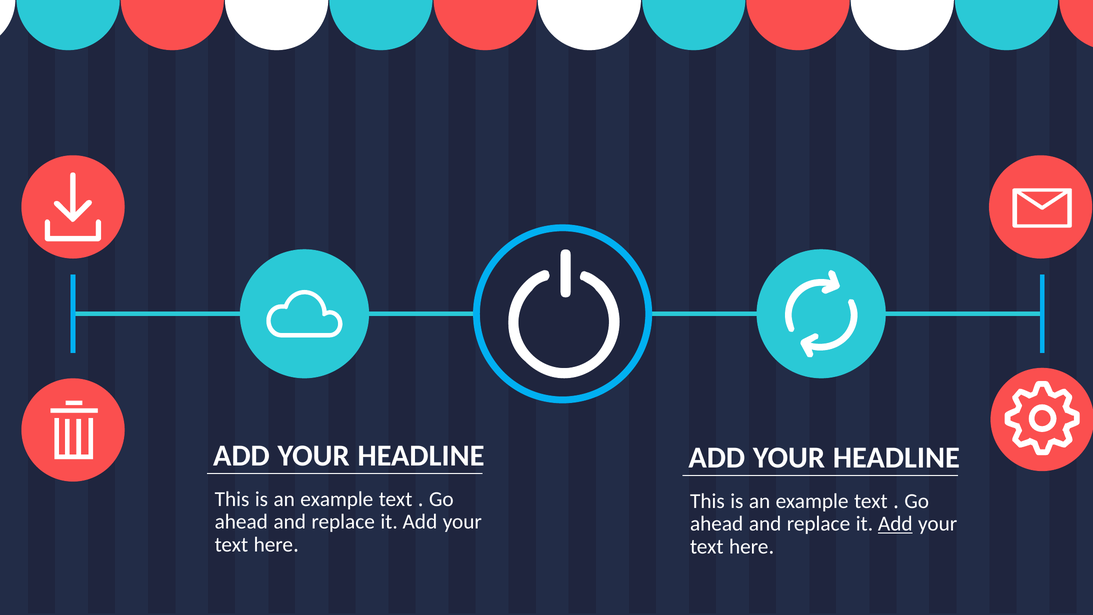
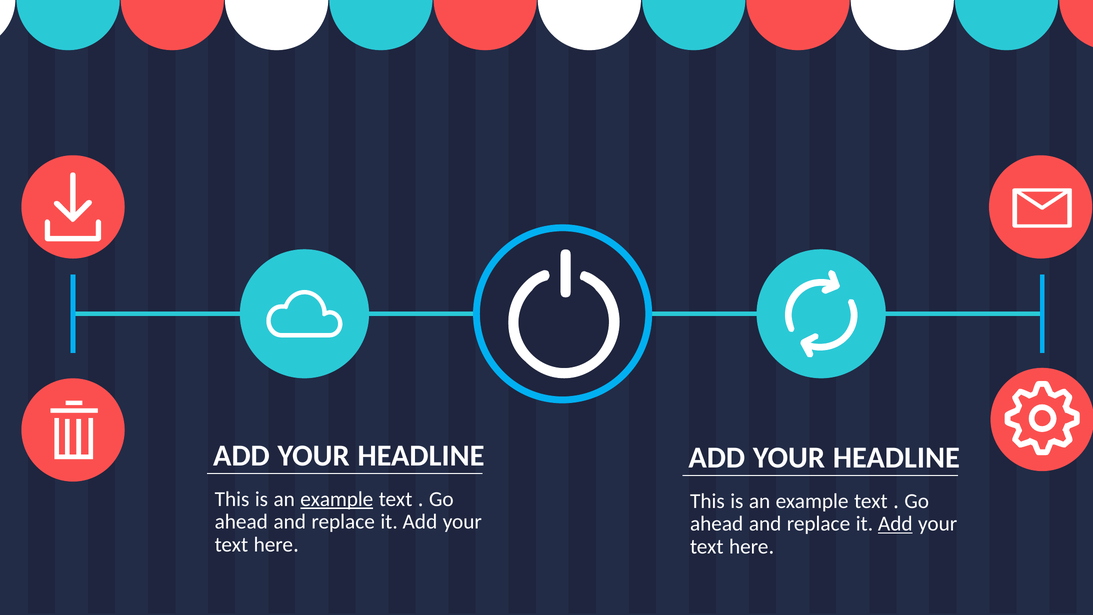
example at (337, 499) underline: none -> present
